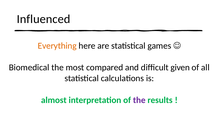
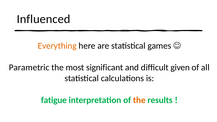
Biomedical: Biomedical -> Parametric
compared: compared -> significant
almost: almost -> fatigue
the at (139, 100) colour: purple -> orange
